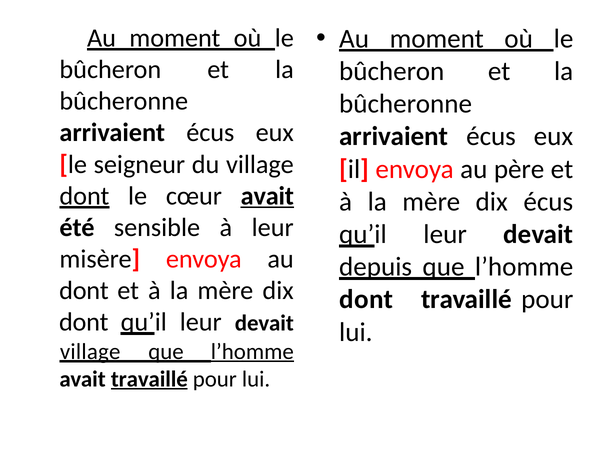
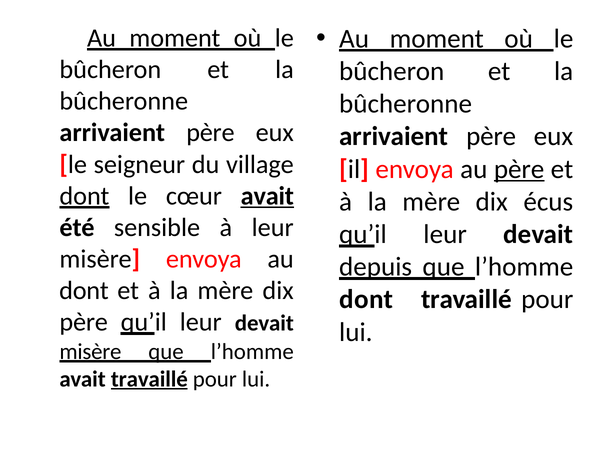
écus at (210, 133): écus -> père
écus at (491, 136): écus -> père
père at (519, 169) underline: none -> present
dont at (84, 322): dont -> père
village at (90, 351): village -> misère
l’homme at (252, 351) underline: present -> none
